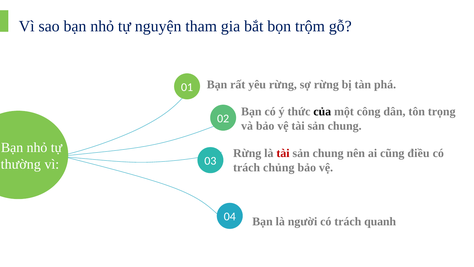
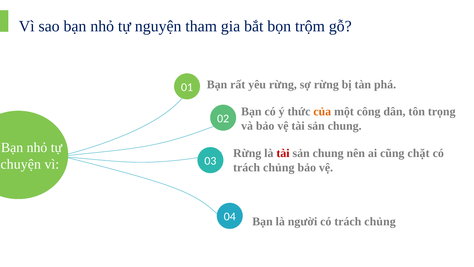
của colour: black -> orange
điều: điều -> chặt
thường: thường -> chuyện
người có trách quanh: quanh -> chủng
